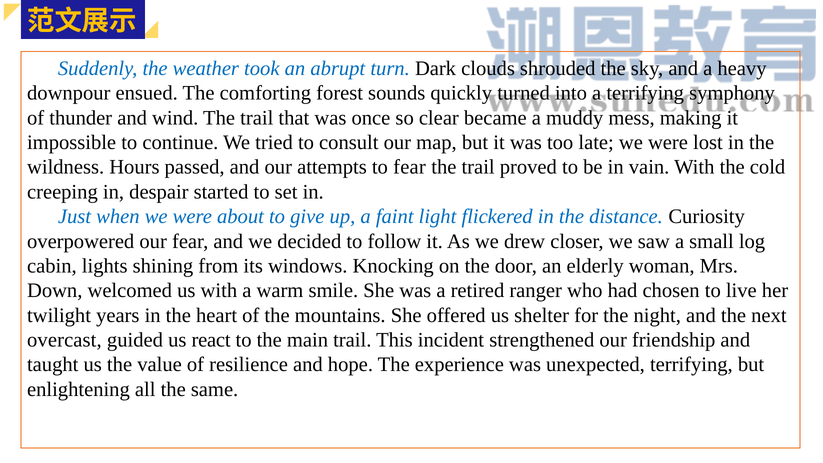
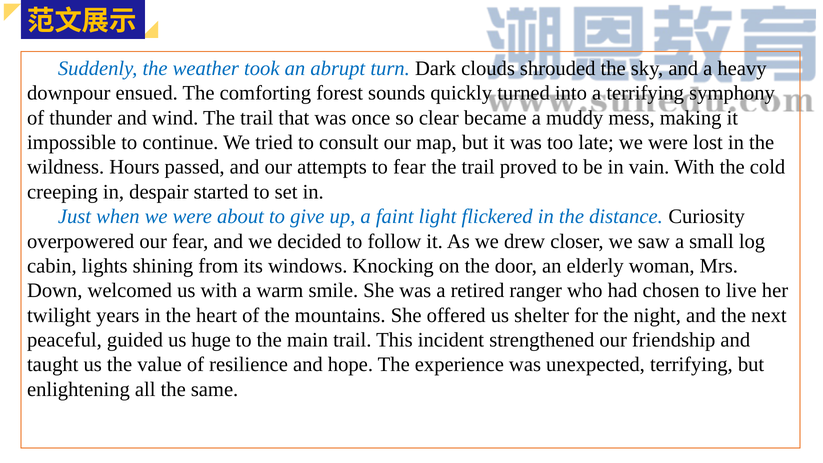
overcast: overcast -> peaceful
react: react -> huge
